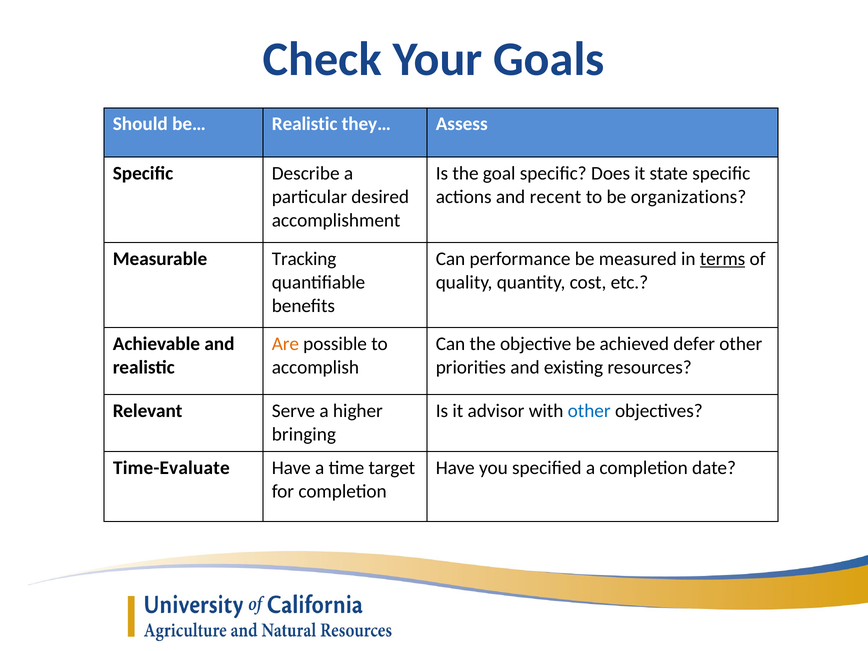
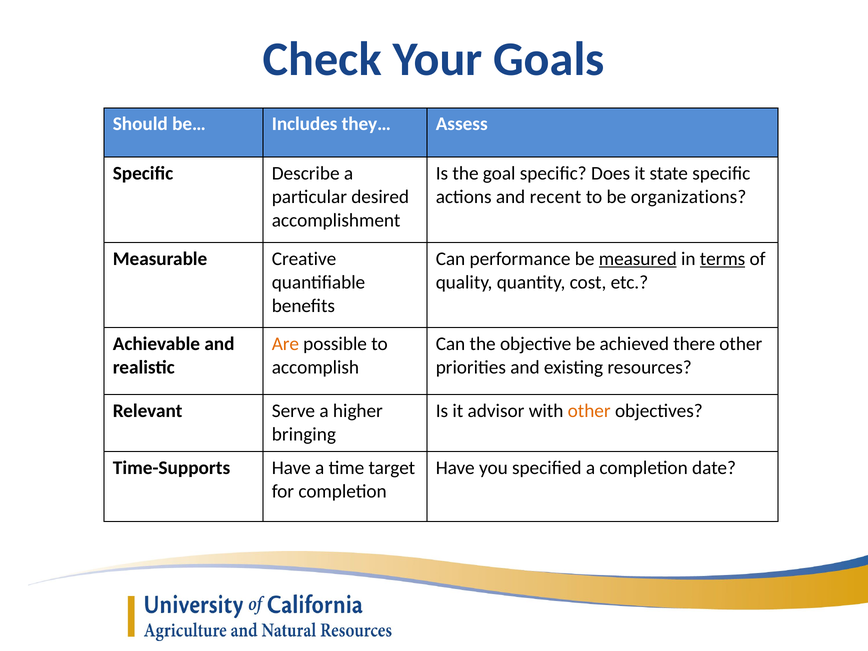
be… Realistic: Realistic -> Includes
Tracking: Tracking -> Creative
measured underline: none -> present
defer: defer -> there
other at (589, 411) colour: blue -> orange
Time-Evaluate: Time-Evaluate -> Time-Supports
